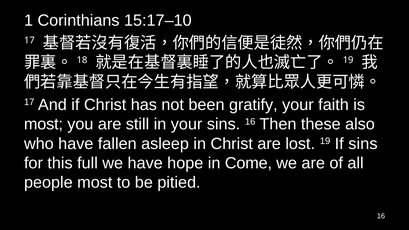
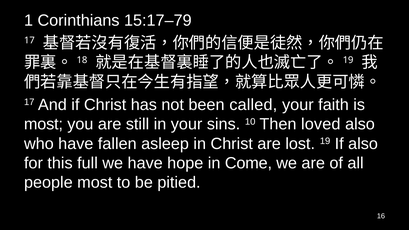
15:17–10: 15:17–10 -> 15:17–79
gratify: gratify -> called
sins 16: 16 -> 10
these: these -> loved
If sins: sins -> also
